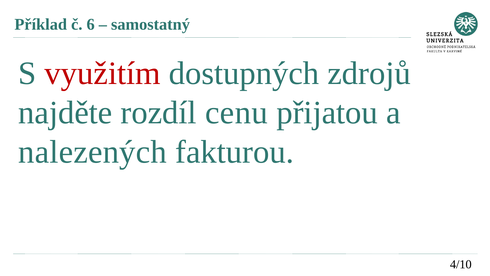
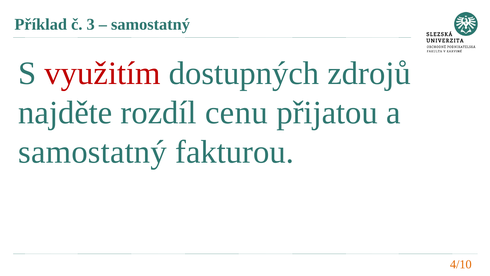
6: 6 -> 3
nalezených at (93, 152): nalezených -> samostatný
4/10 colour: black -> orange
